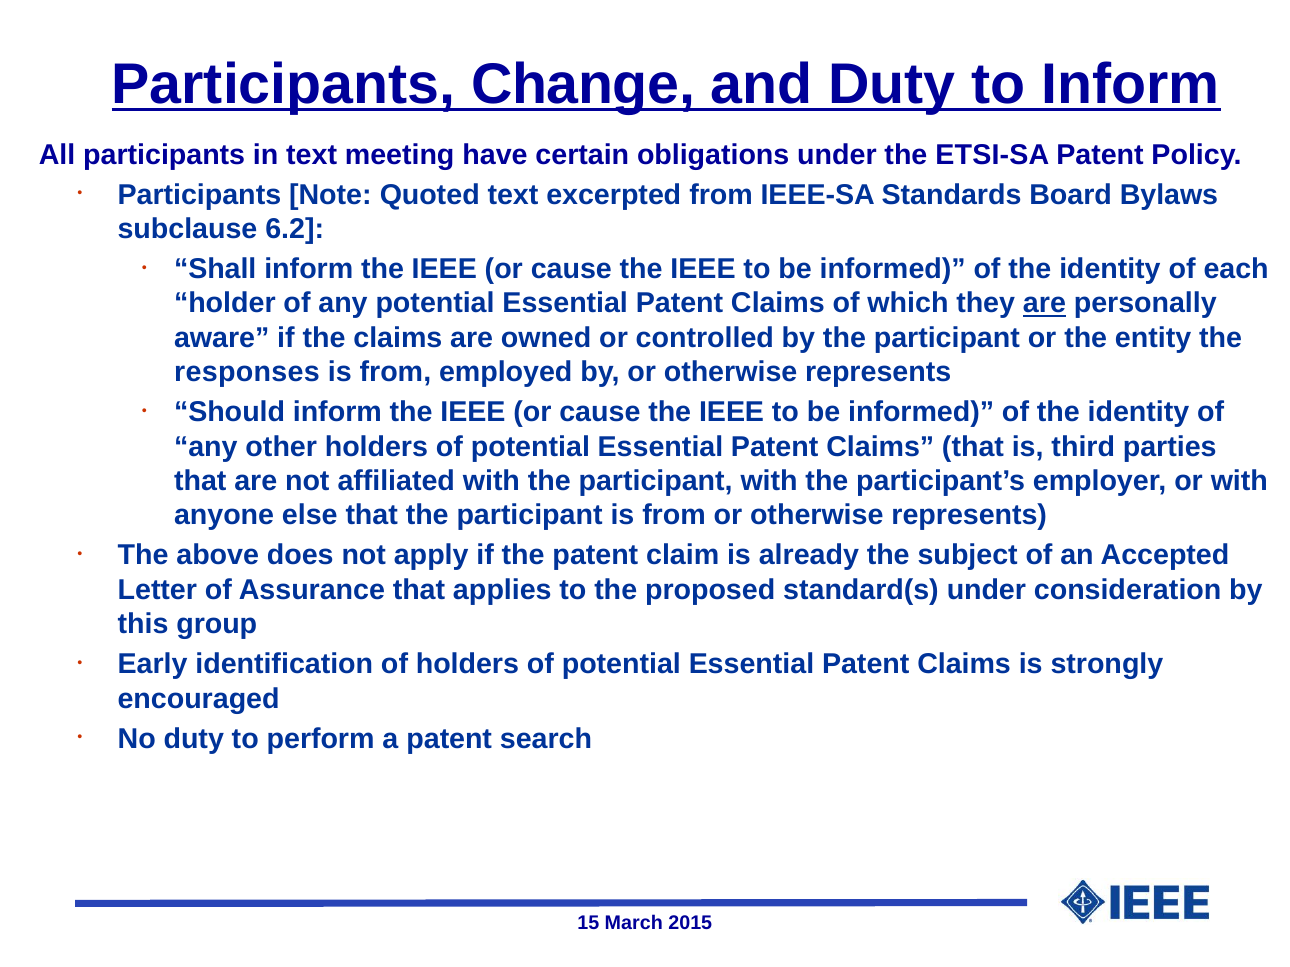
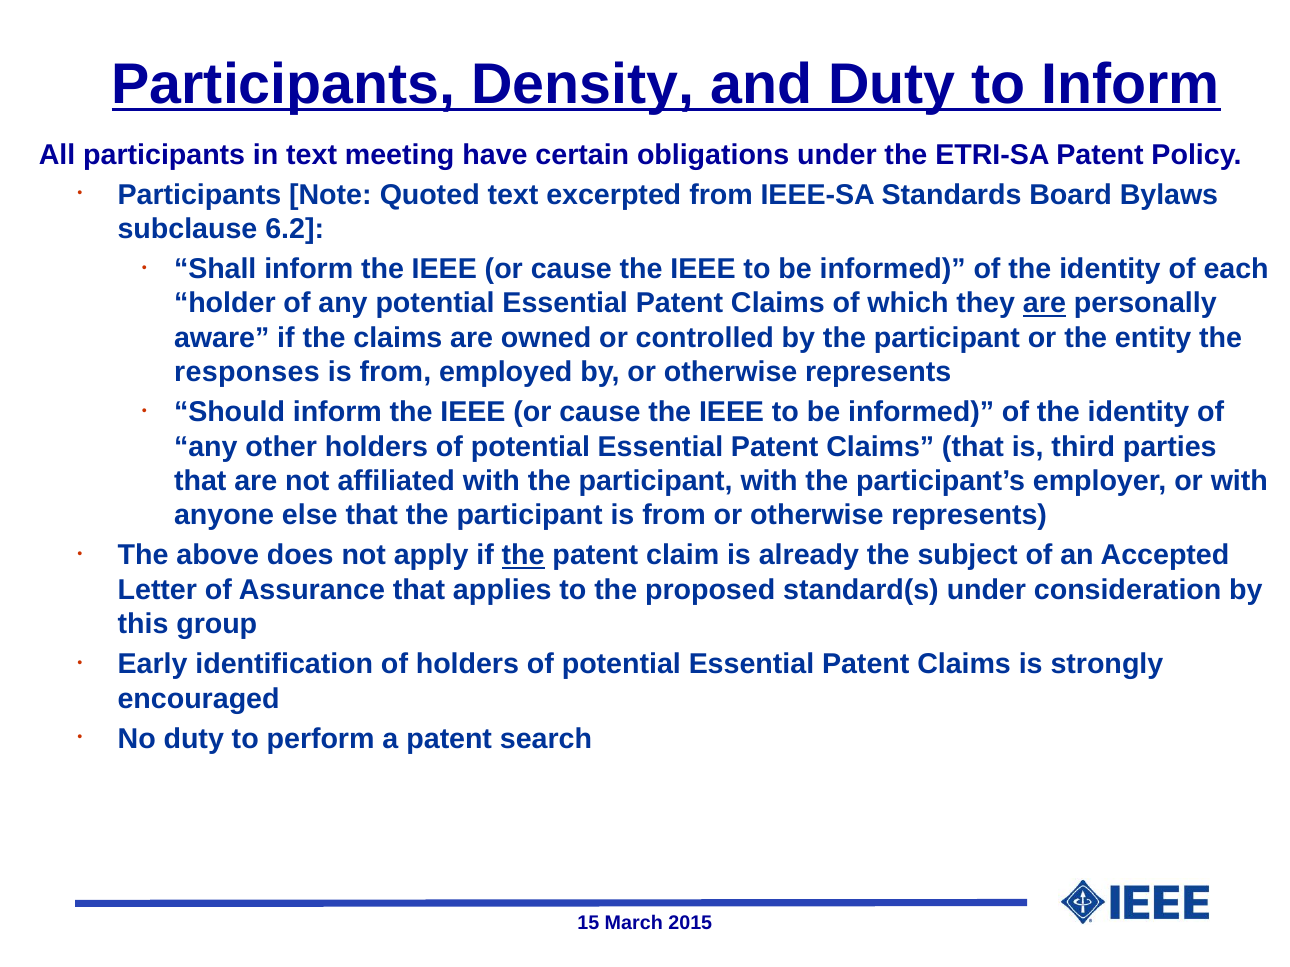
Change: Change -> Density
ETSI-SA: ETSI-SA -> ETRI-SA
the at (523, 556) underline: none -> present
